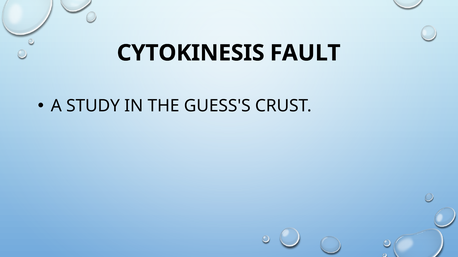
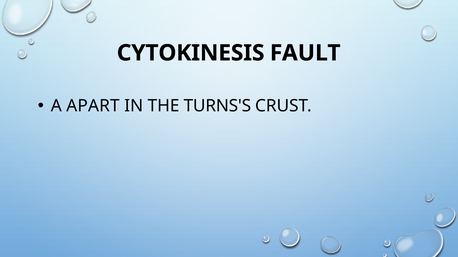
STUDY: STUDY -> APART
GUESS'S: GUESS'S -> TURNS'S
